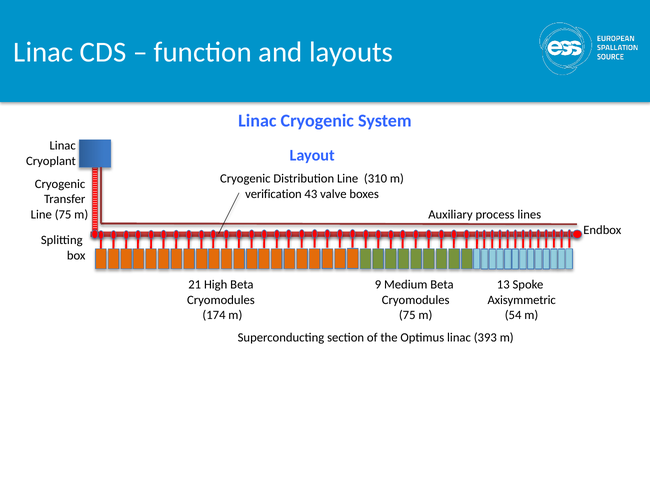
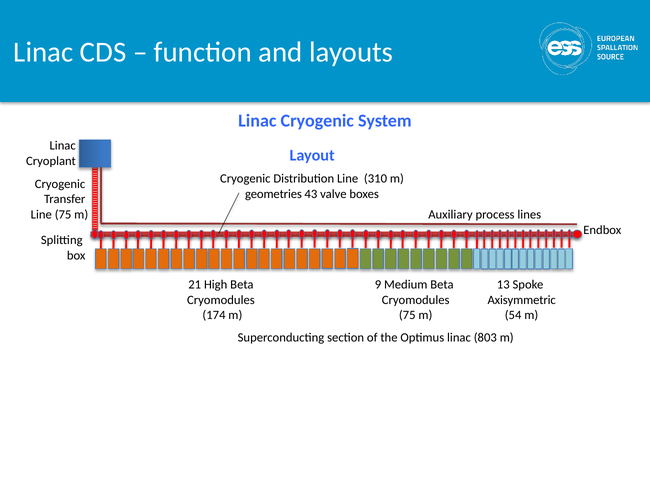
verification: verification -> geometries
393: 393 -> 803
